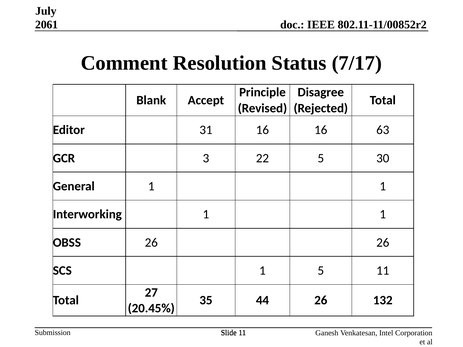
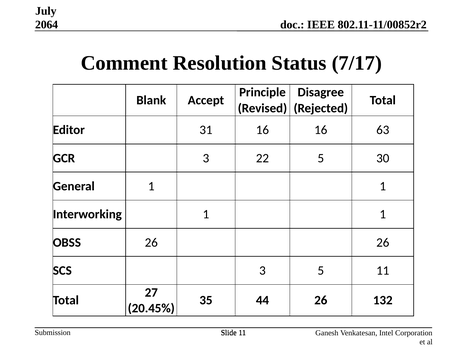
2061: 2061 -> 2064
SCS 1: 1 -> 3
